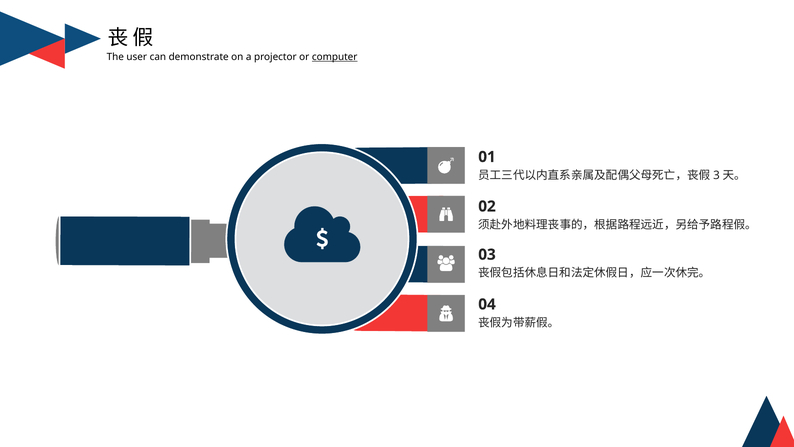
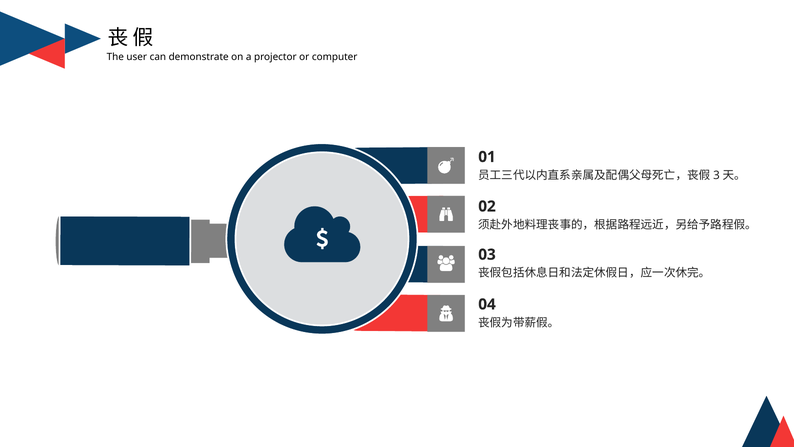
computer underline: present -> none
